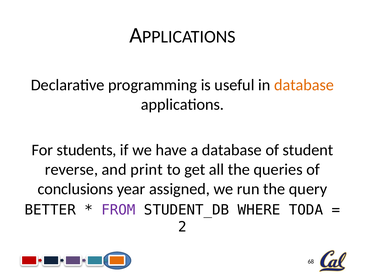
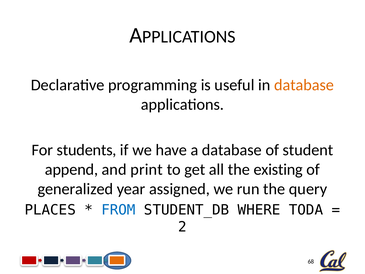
reverse: reverse -> append
queries: queries -> existing
conclusions: conclusions -> generalized
BETTER: BETTER -> PLACES
FROM colour: purple -> blue
